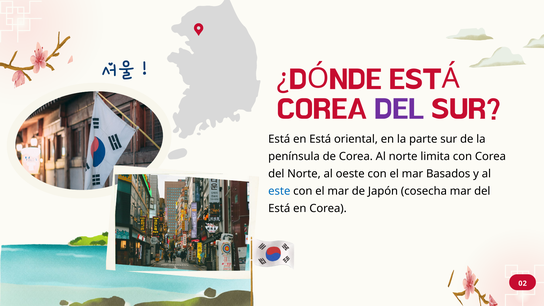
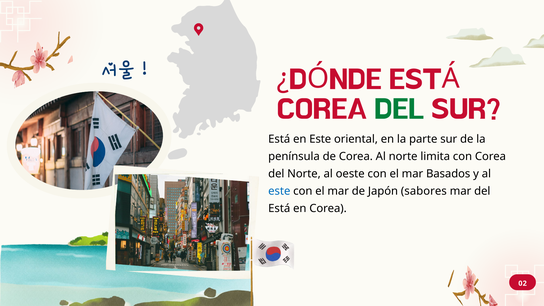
DEL at (399, 108) colour: purple -> green
en Está: Está -> Este
cosecha: cosecha -> sabores
